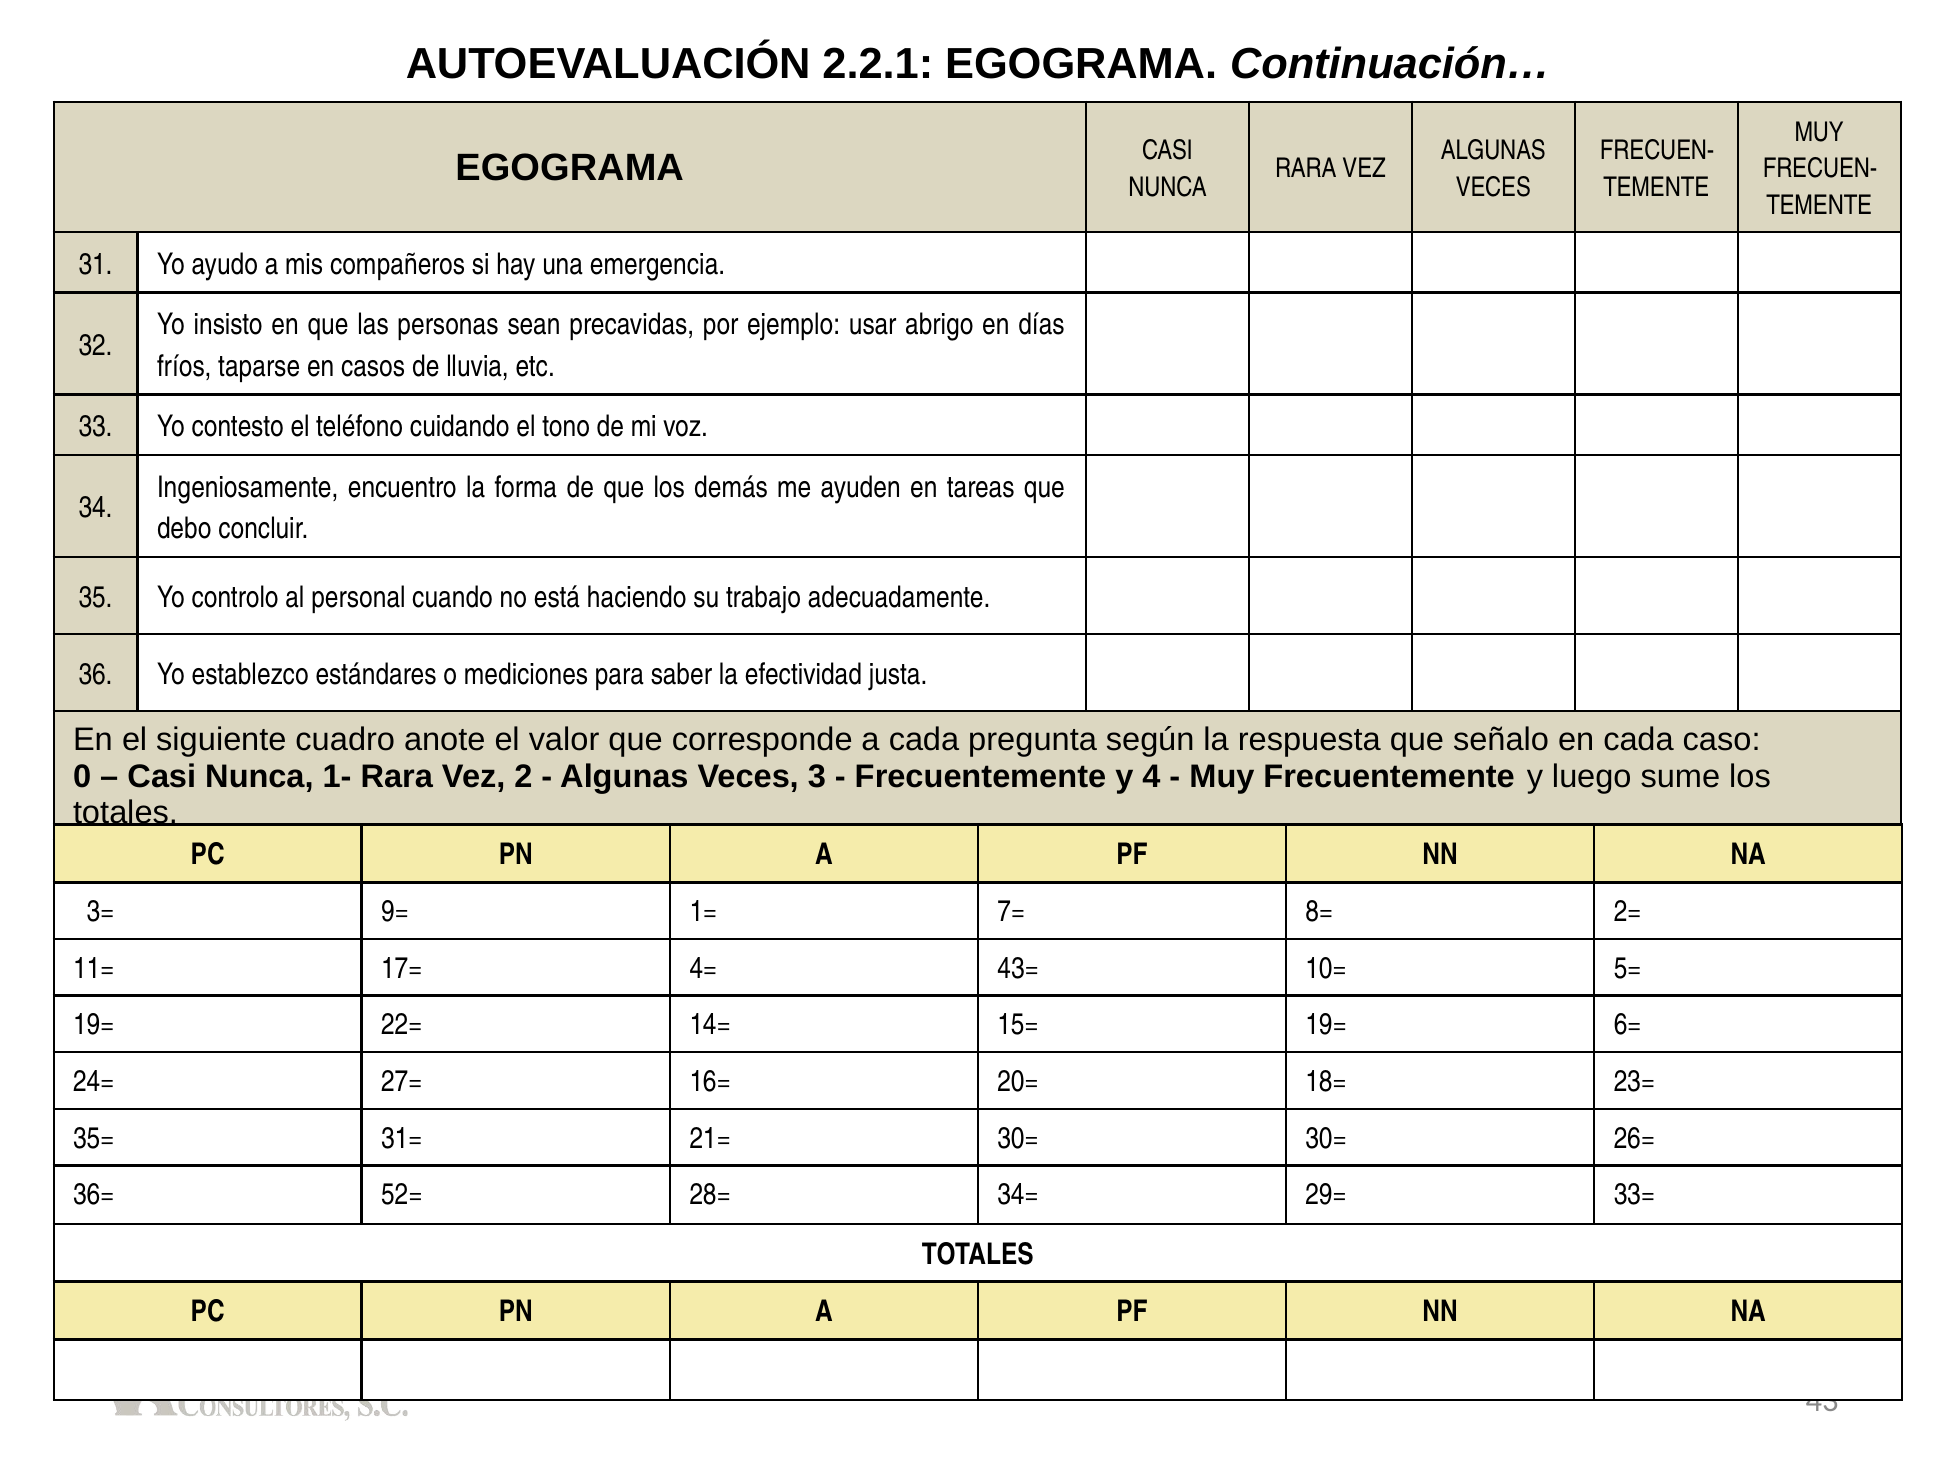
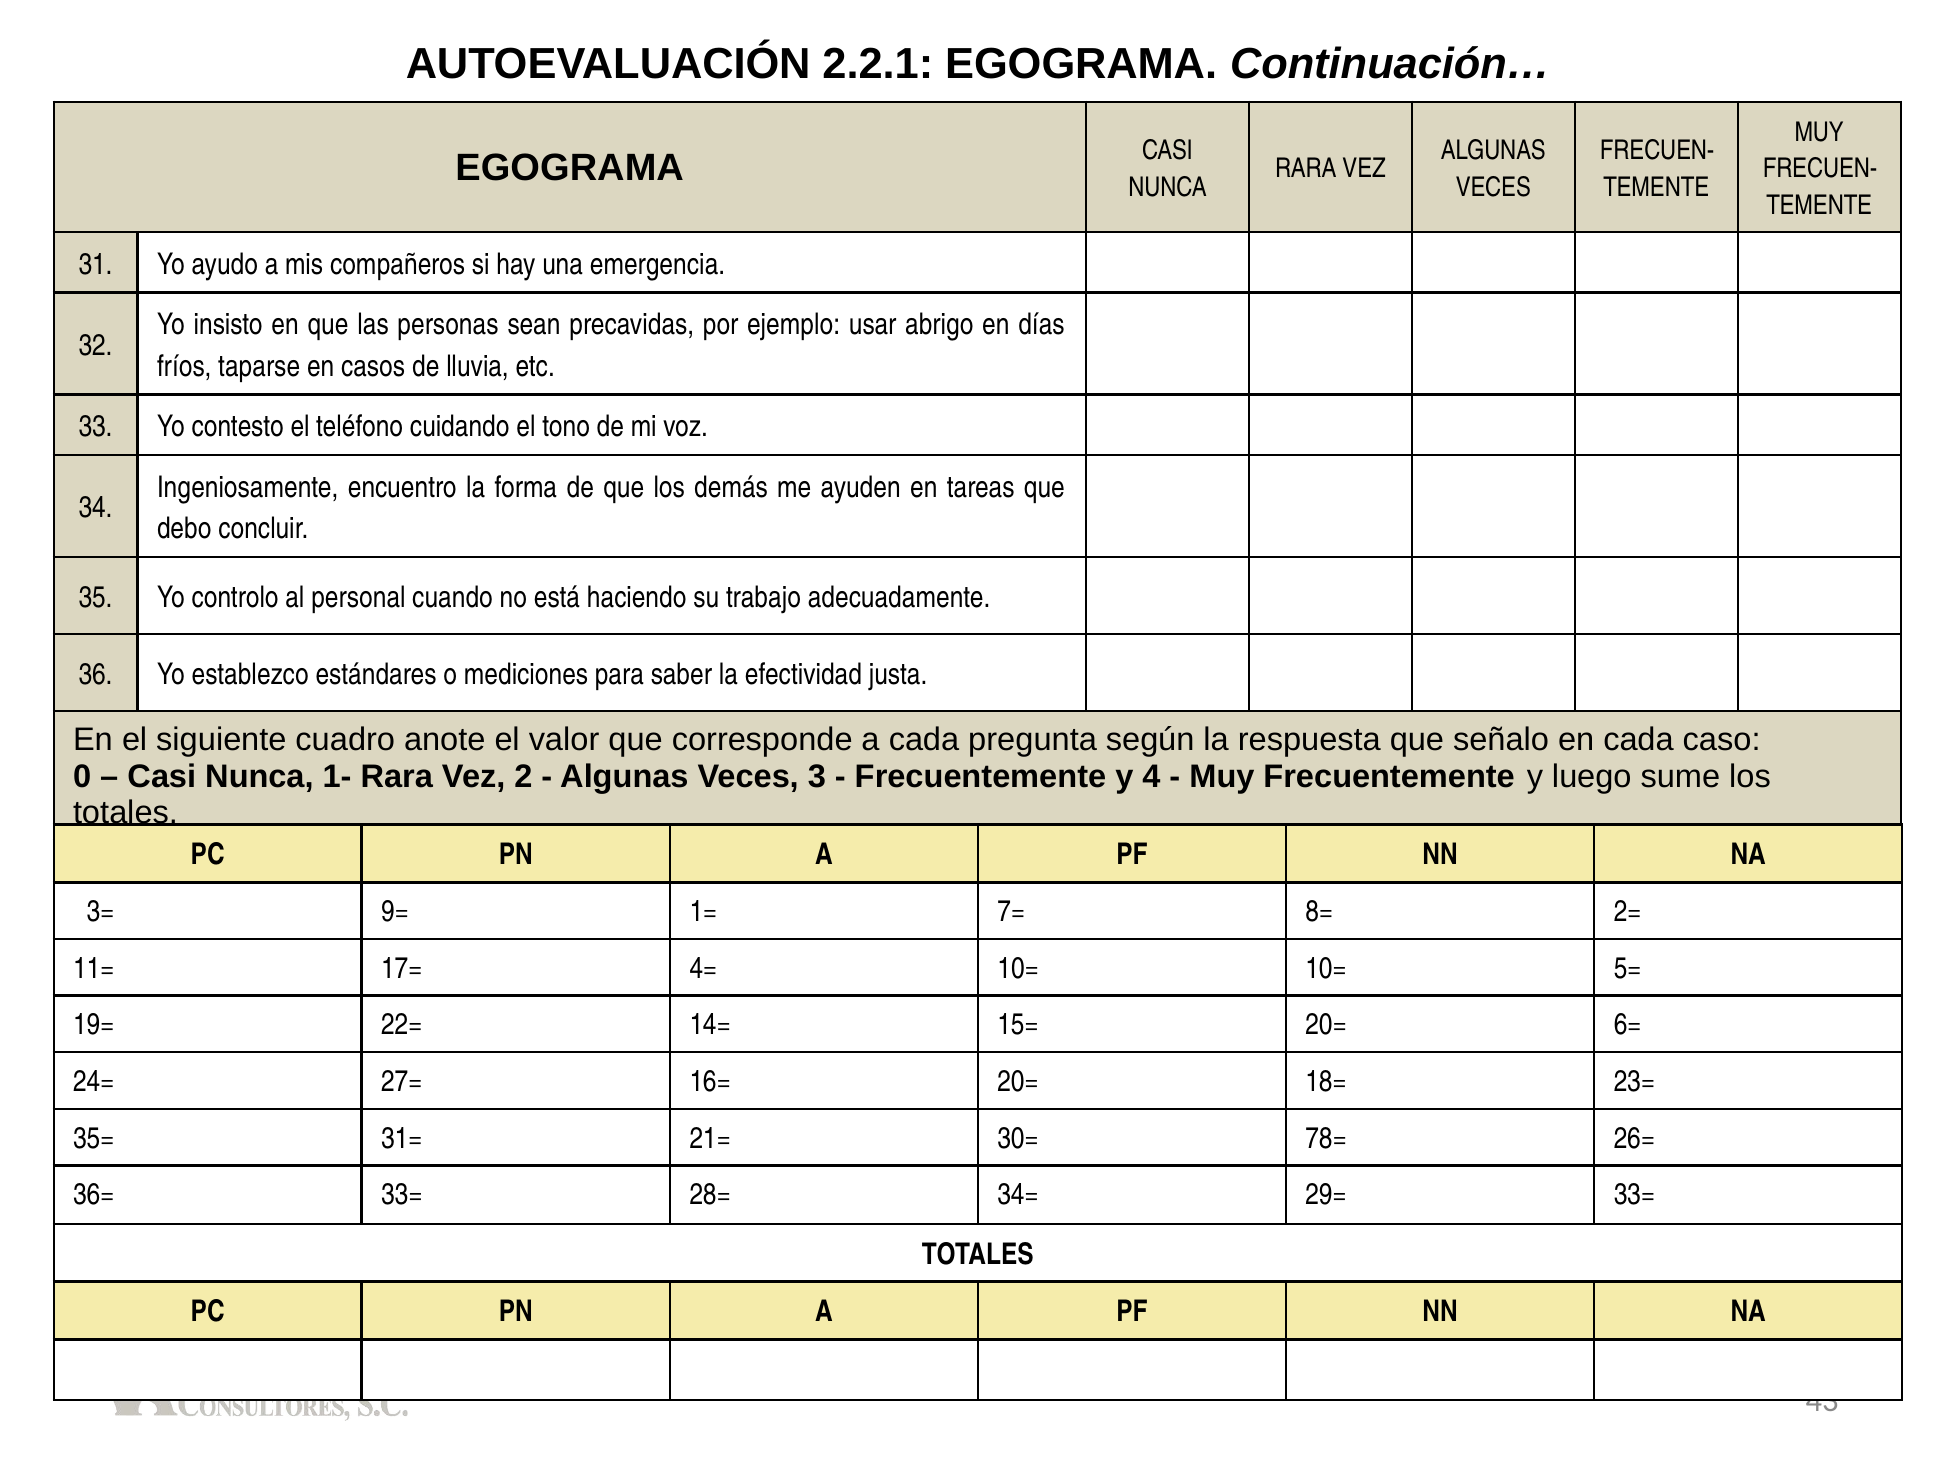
4= 43=: 43= -> 10=
15= 19=: 19= -> 20=
30= 30=: 30= -> 78=
36= 52=: 52= -> 33=
